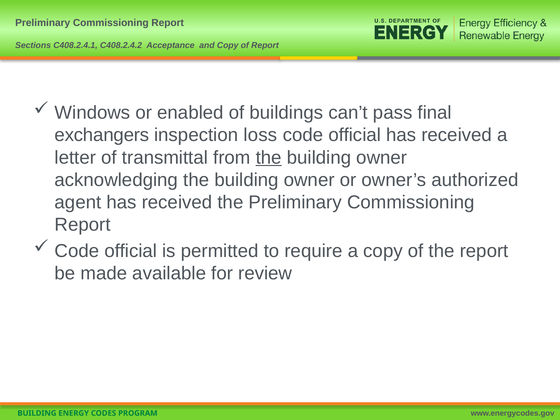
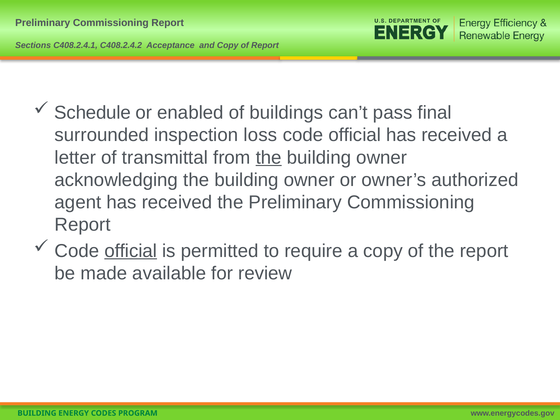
Windows: Windows -> Schedule
exchangers: exchangers -> surrounded
official at (131, 251) underline: none -> present
